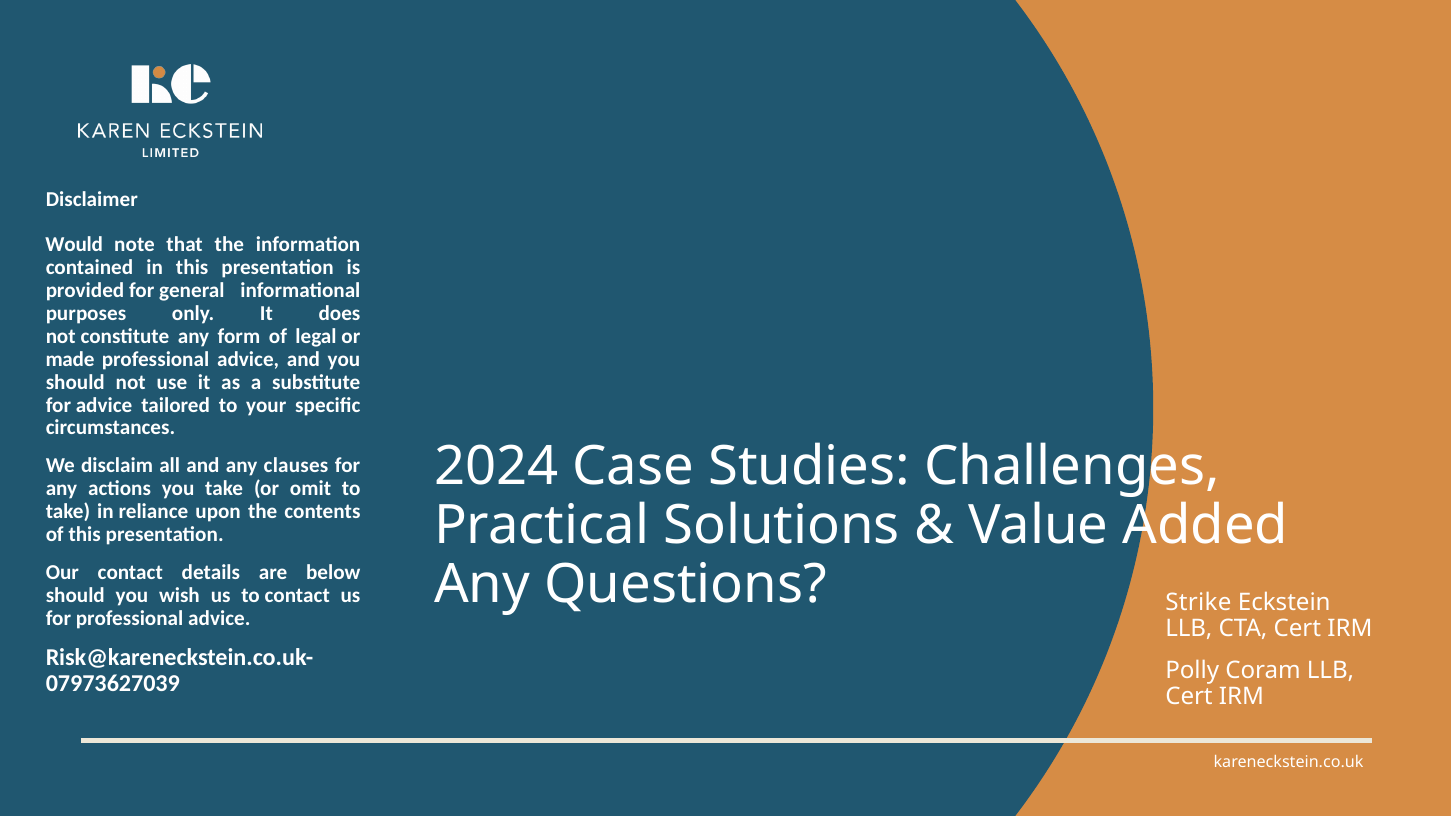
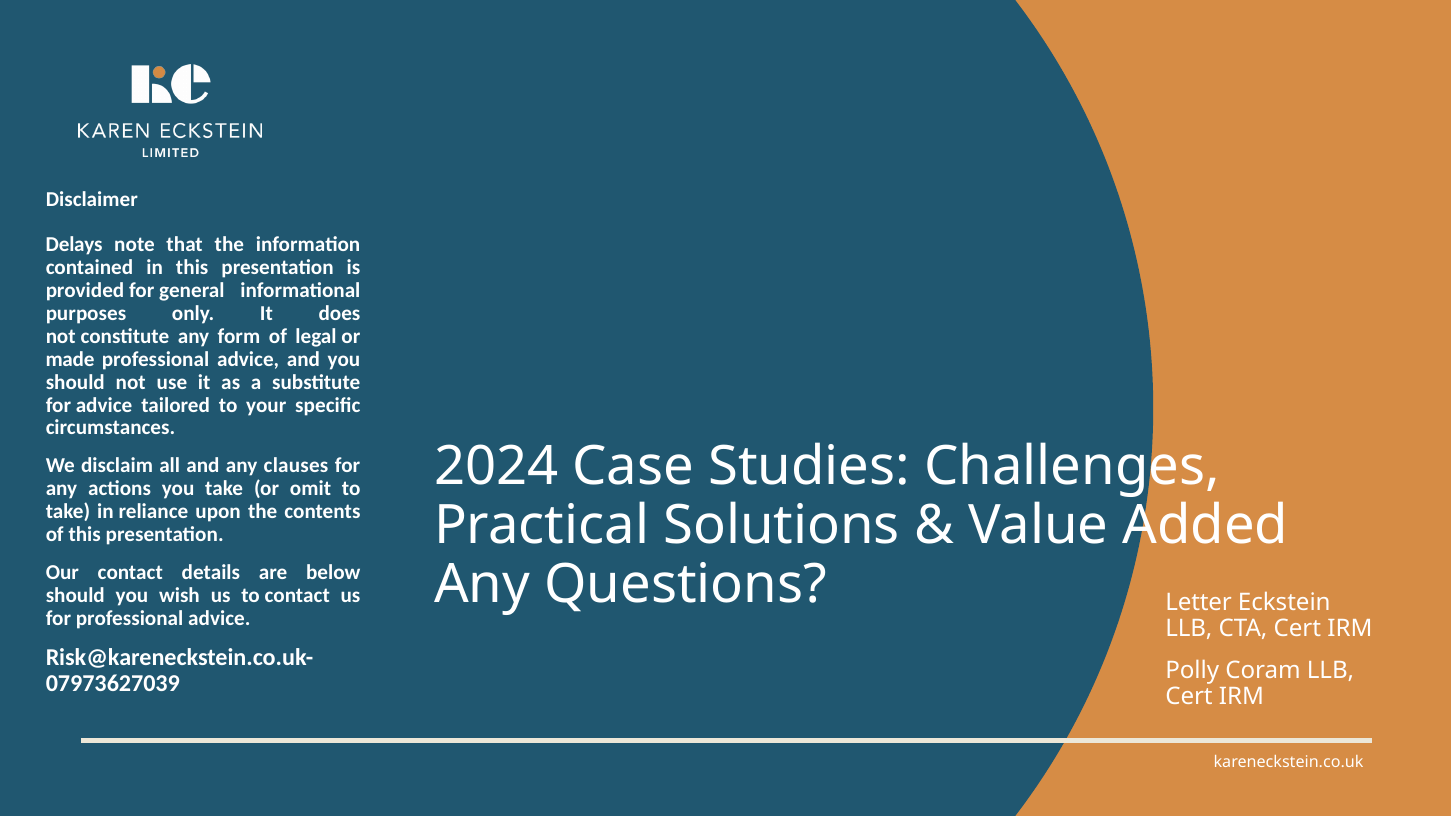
Would: Would -> Delays
Strike: Strike -> Letter
